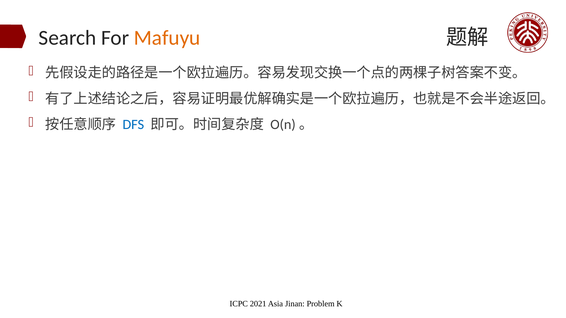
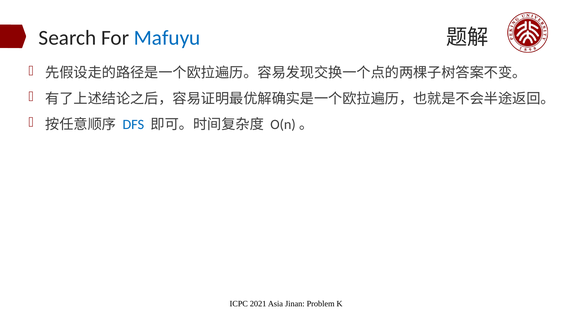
Mafuyu colour: orange -> blue
